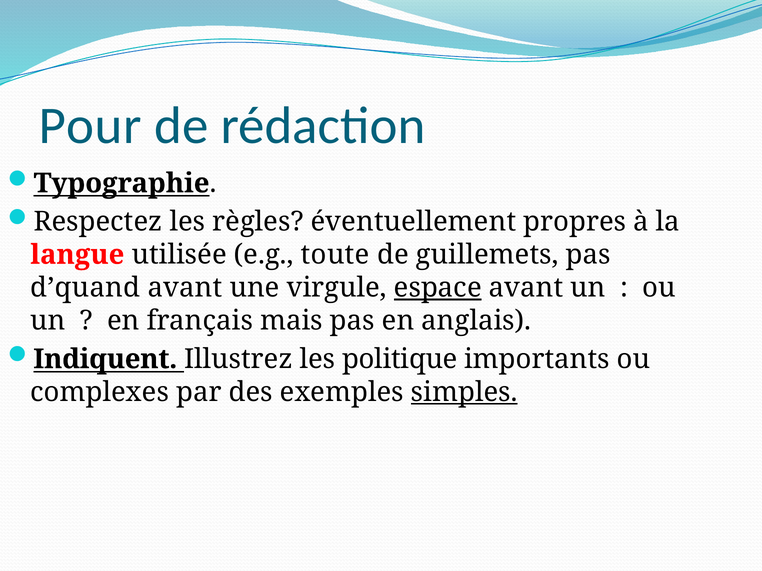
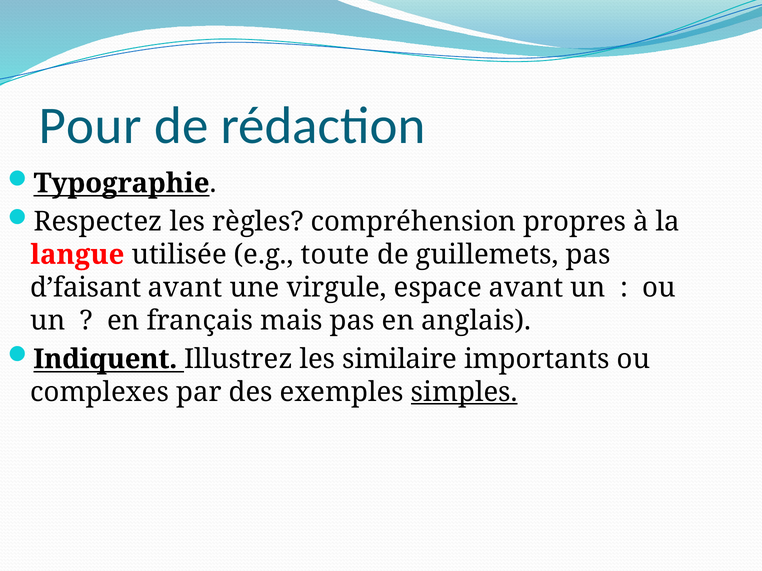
éventuellement: éventuellement -> compréhension
d’quand: d’quand -> d’faisant
espace underline: present -> none
politique: politique -> similaire
